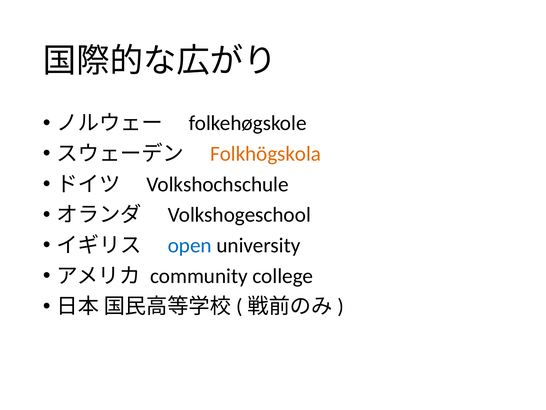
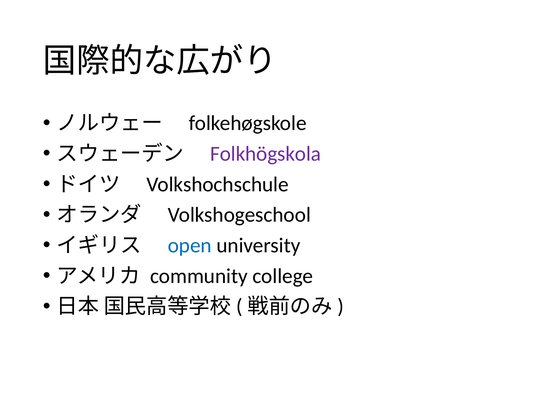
Folkhögskola colour: orange -> purple
